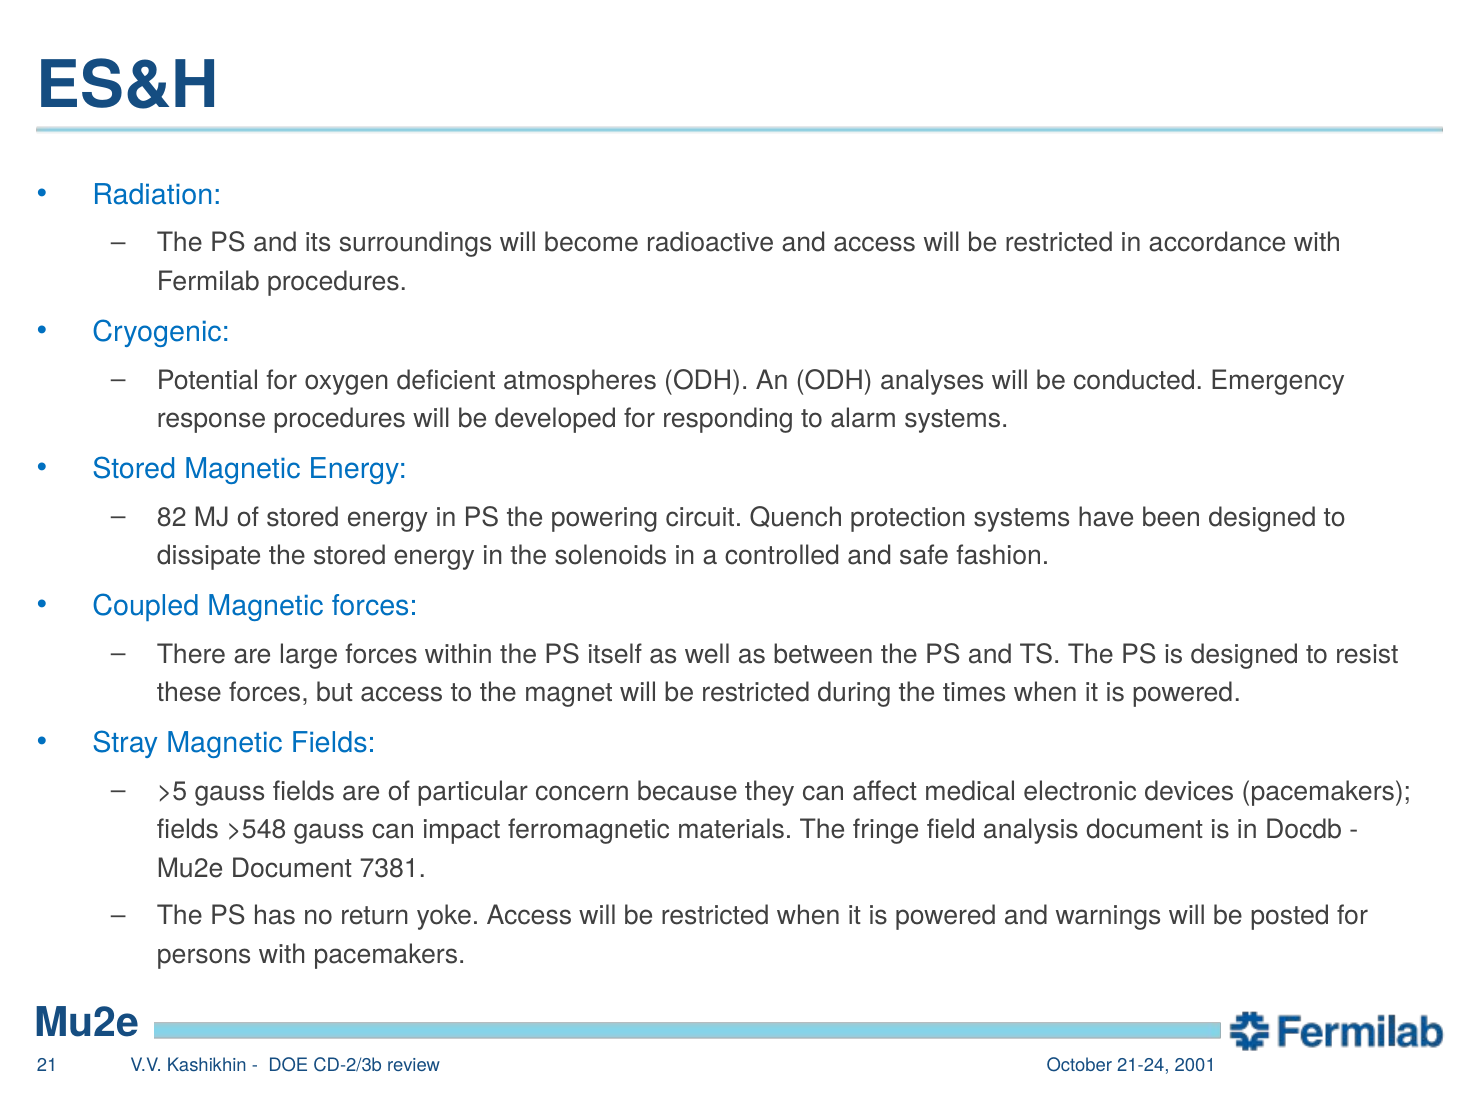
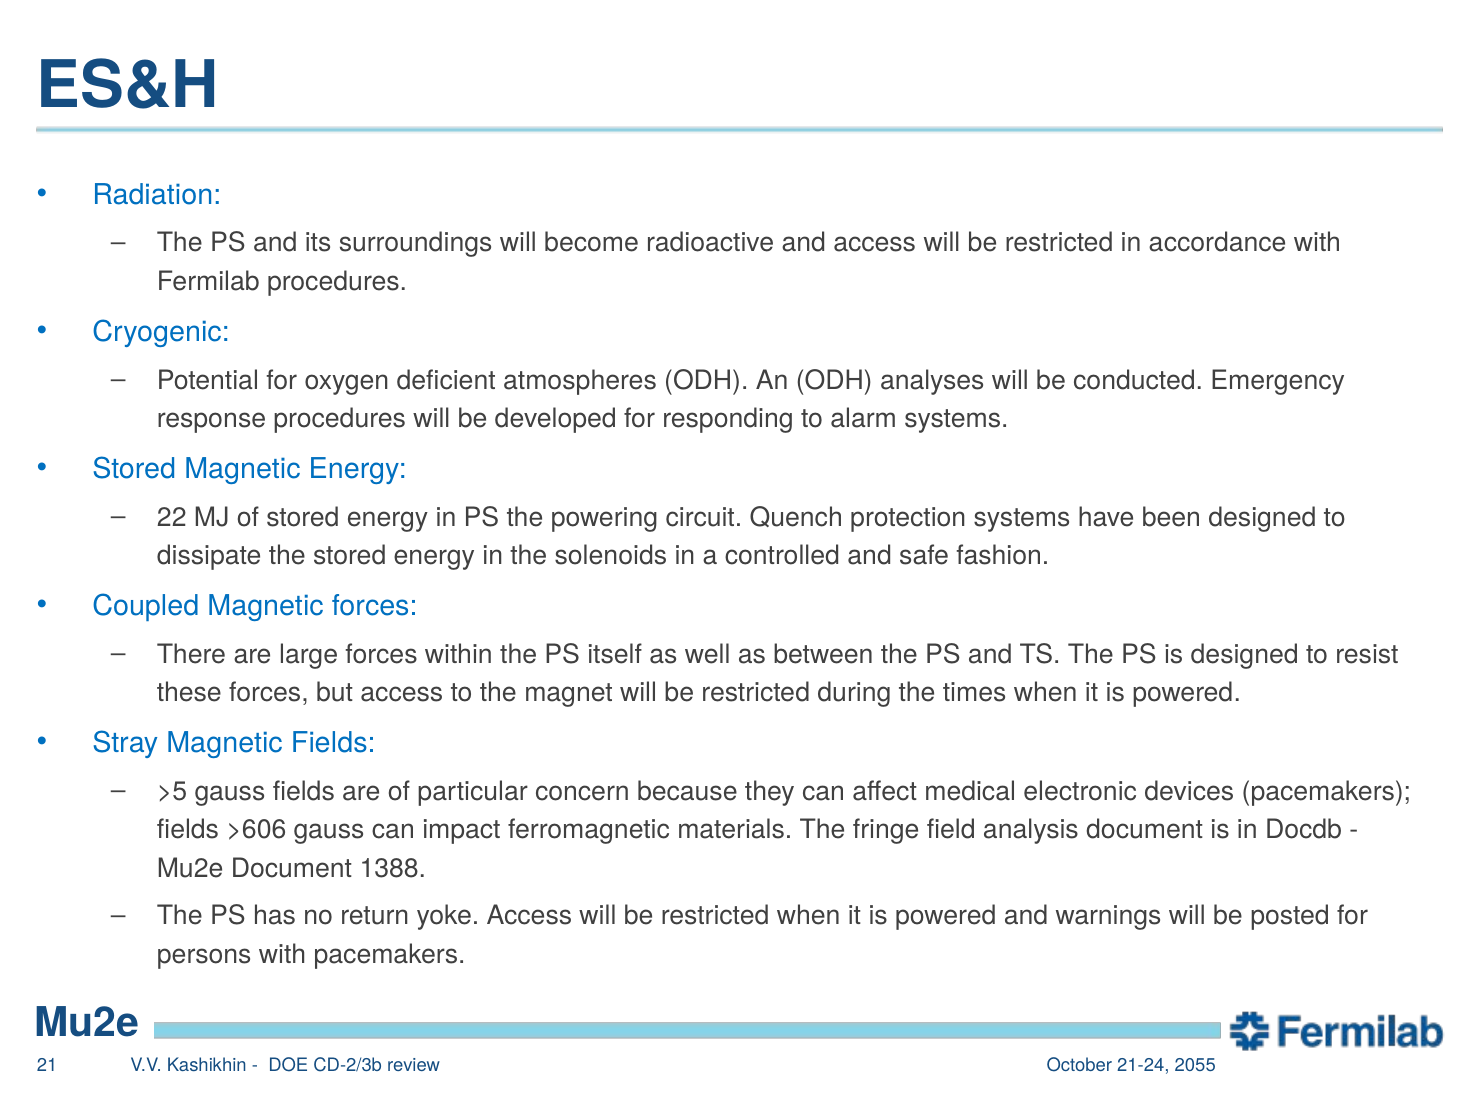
82: 82 -> 22
>548: >548 -> >606
7381: 7381 -> 1388
2001: 2001 -> 2055
